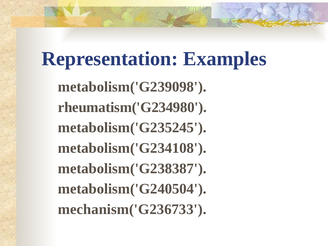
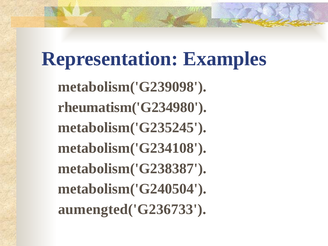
mechanism('G236733: mechanism('G236733 -> aumengted('G236733
